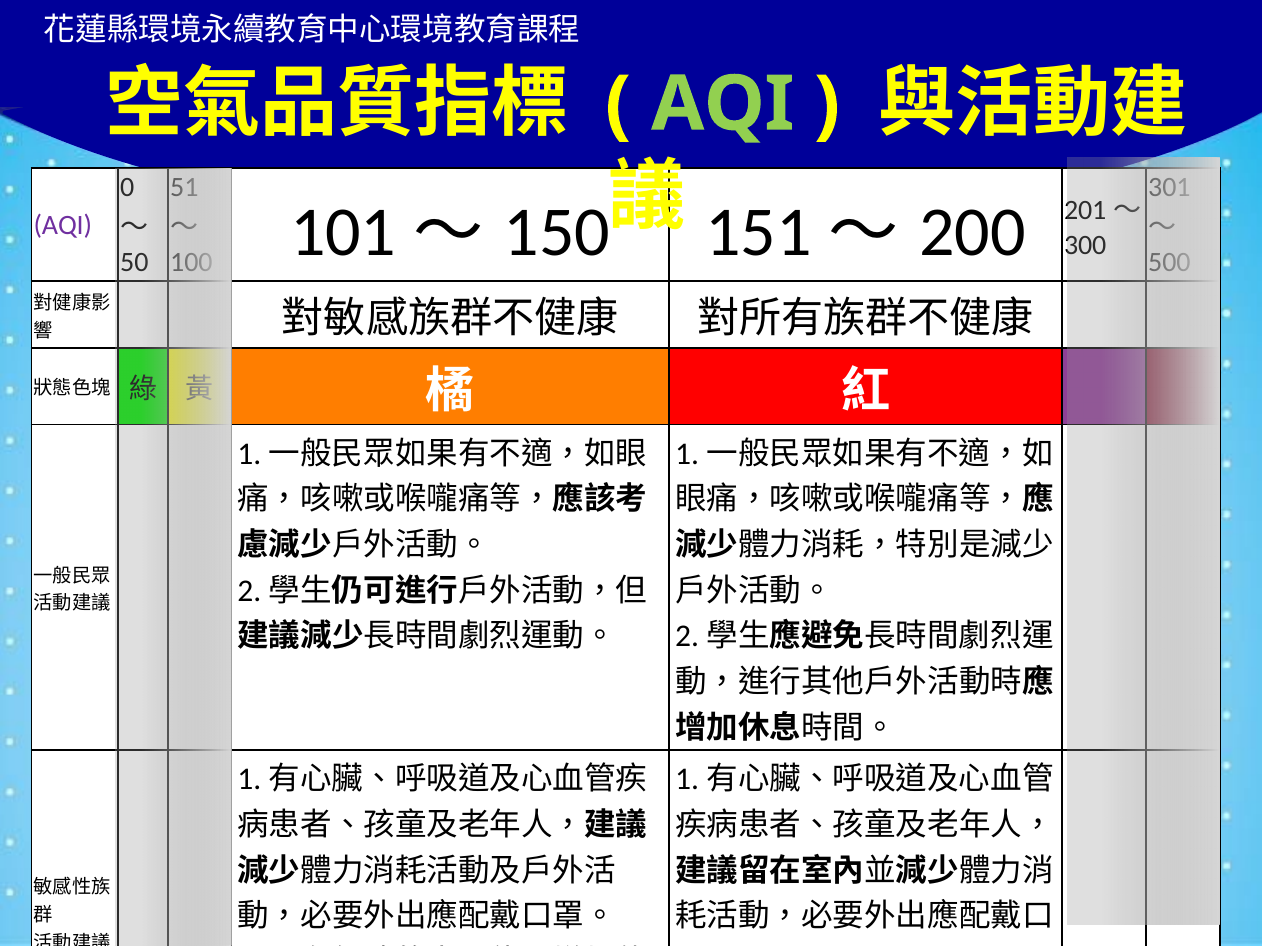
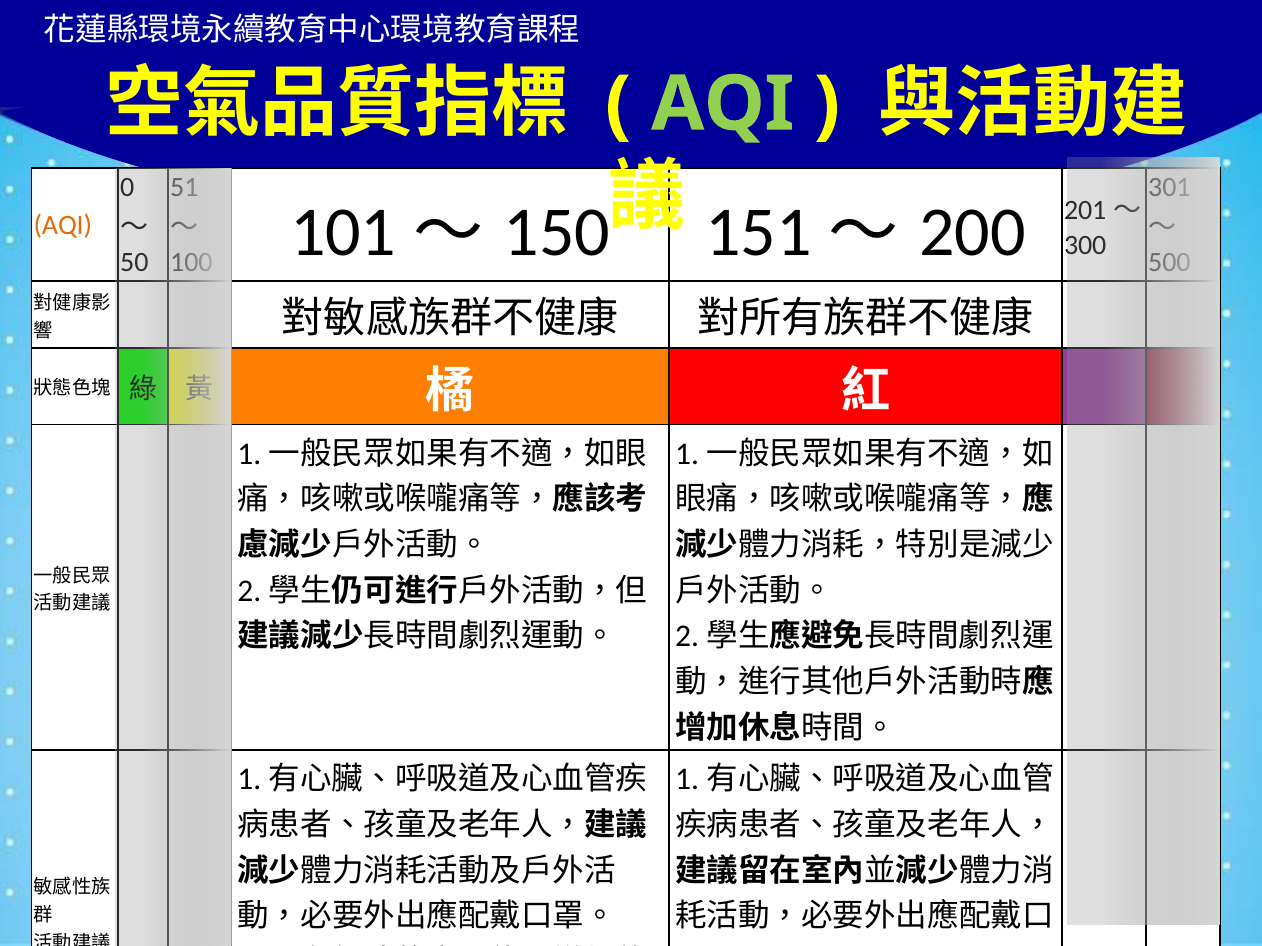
AQI at (63, 225) colour: purple -> orange
